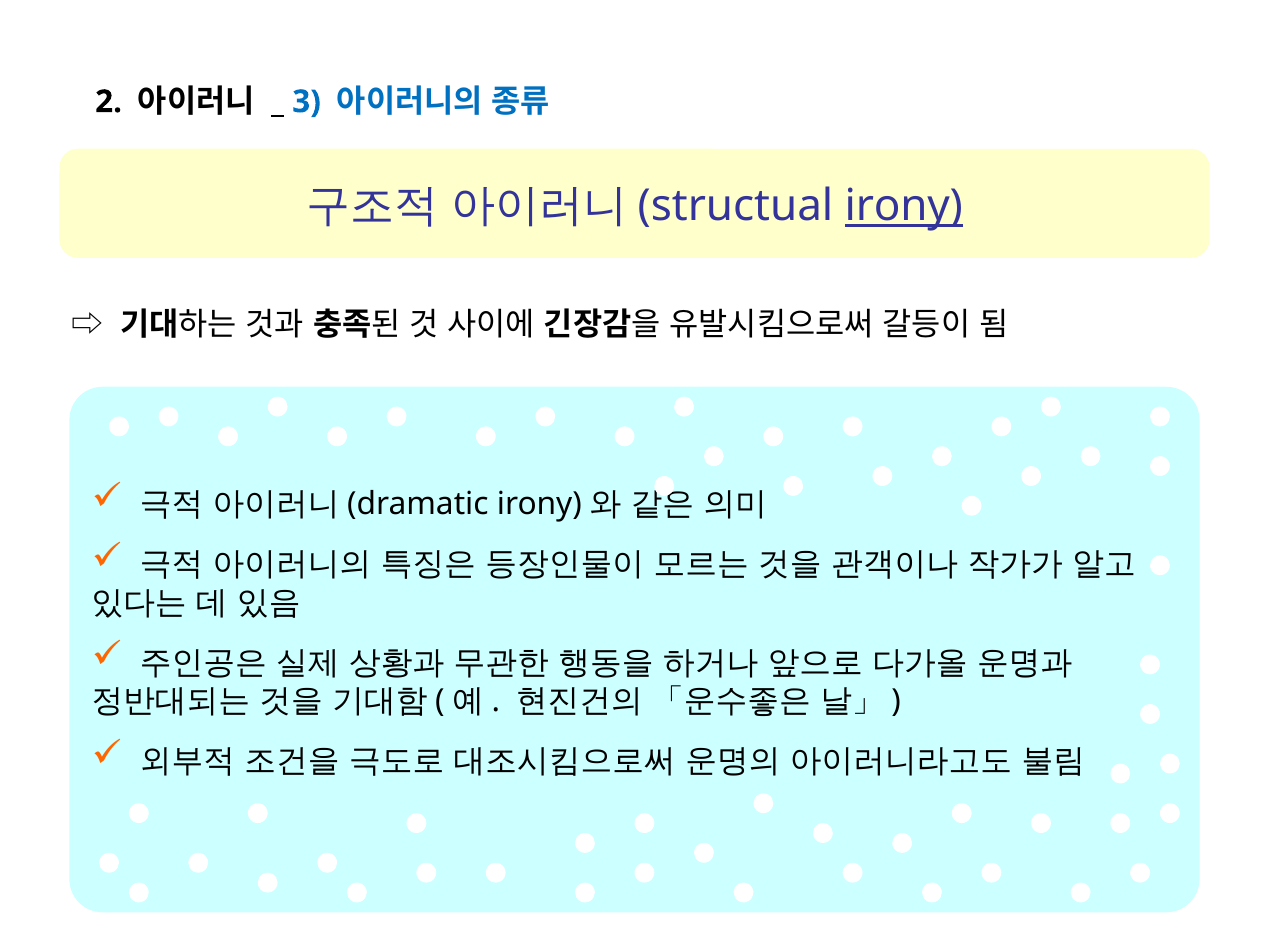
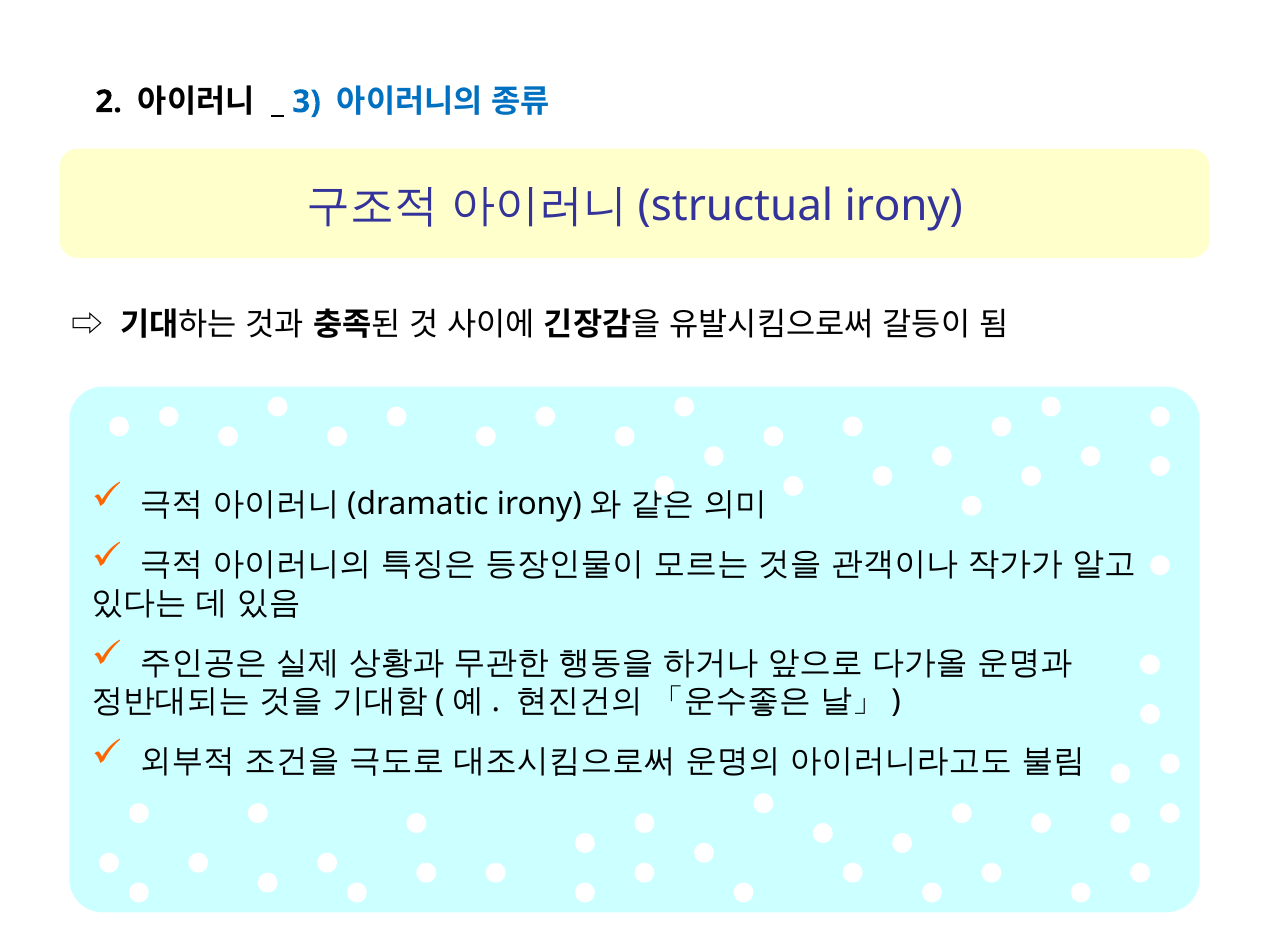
irony underline: present -> none
